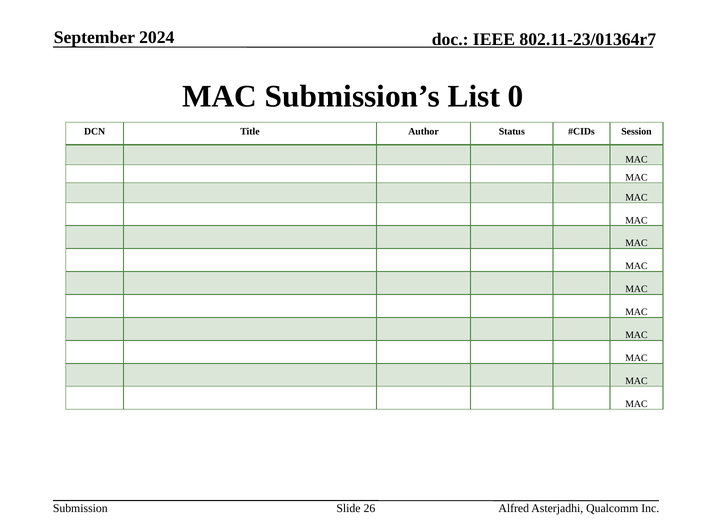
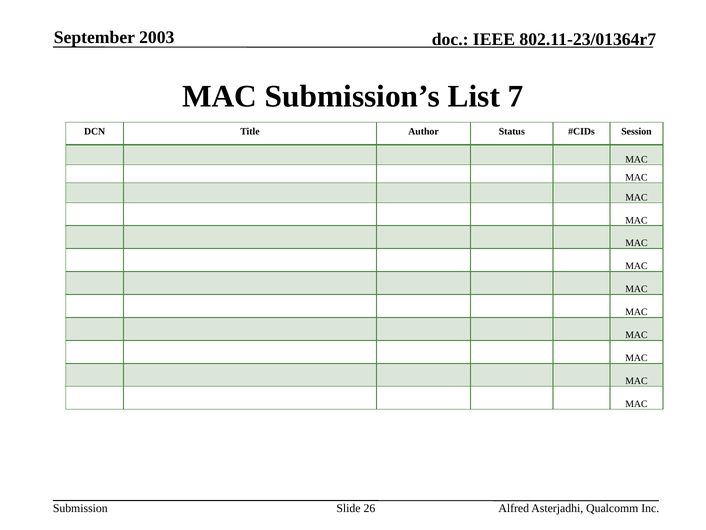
2024: 2024 -> 2003
0: 0 -> 7
